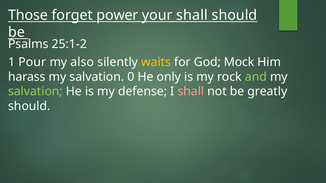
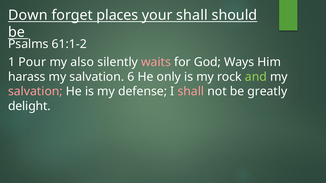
Those: Those -> Down
power: power -> places
25:1-2: 25:1-2 -> 61:1-2
waits colour: yellow -> pink
Mock: Mock -> Ways
0: 0 -> 6
salvation at (35, 92) colour: light green -> pink
should at (29, 106): should -> delight
